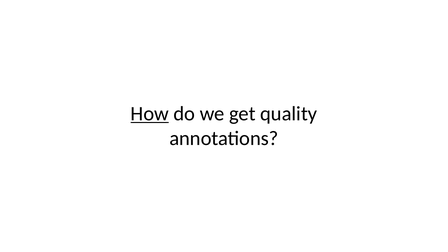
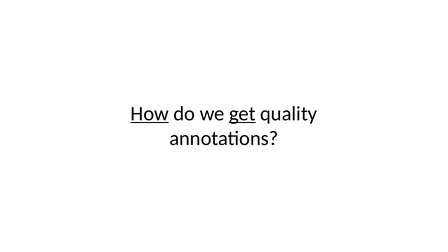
get underline: none -> present
